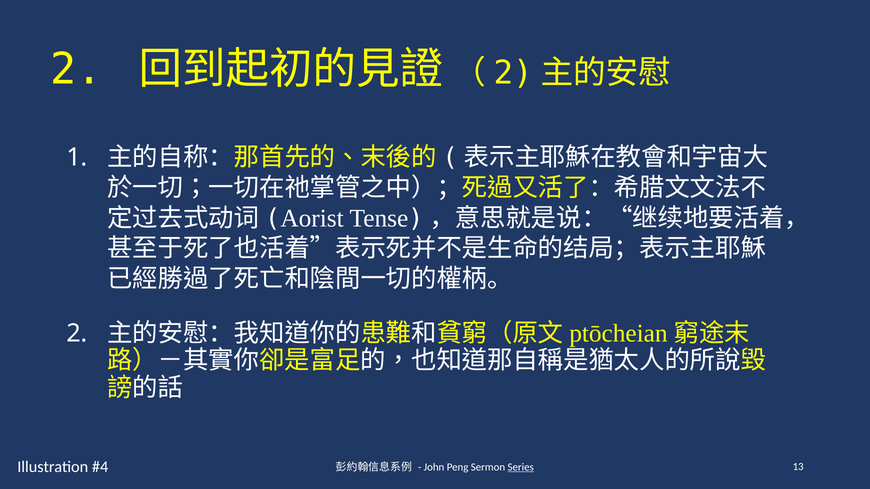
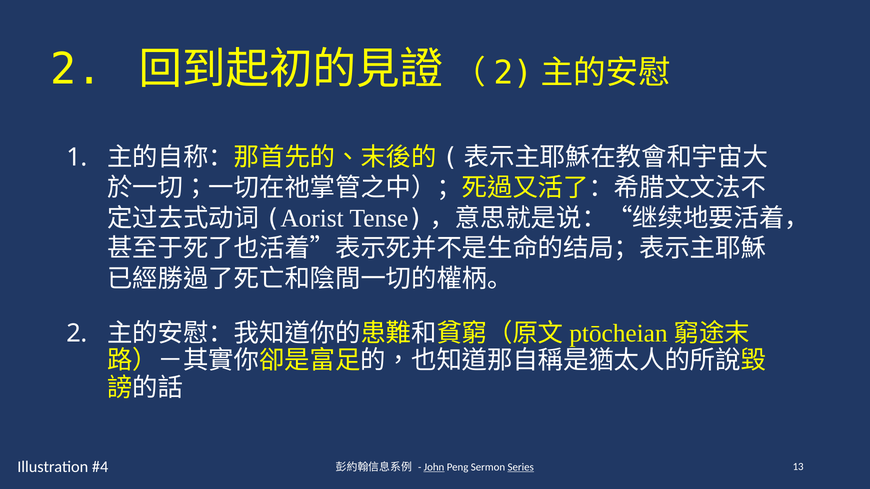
John underline: none -> present
